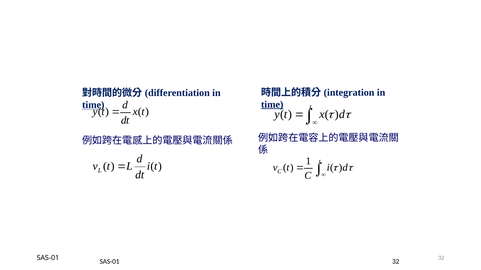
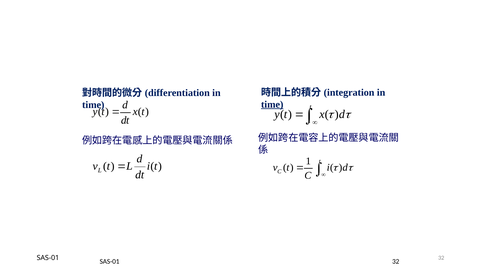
time at (93, 105) underline: present -> none
